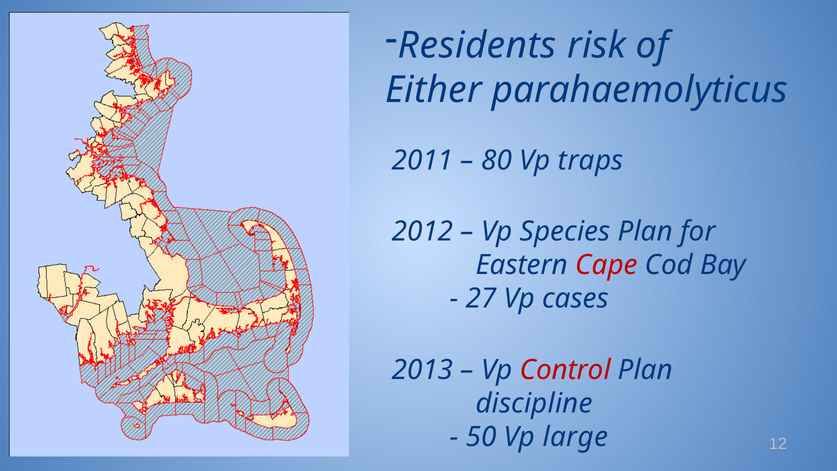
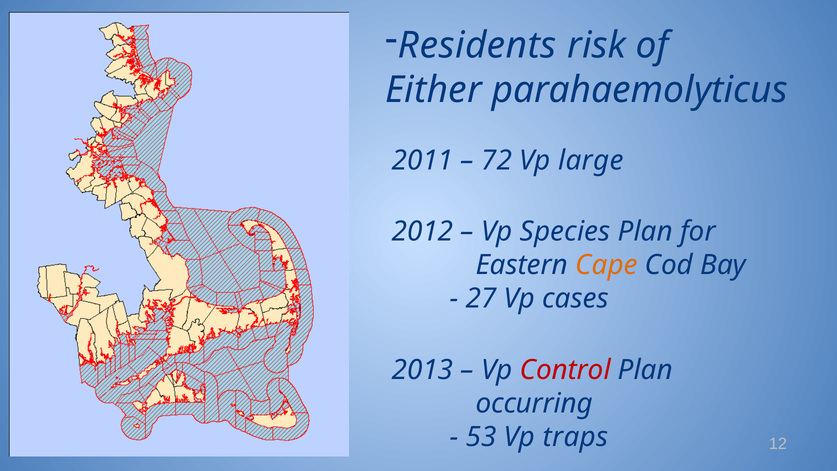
80: 80 -> 72
traps: traps -> large
Cape colour: red -> orange
discipline: discipline -> occurring
50: 50 -> 53
large: large -> traps
